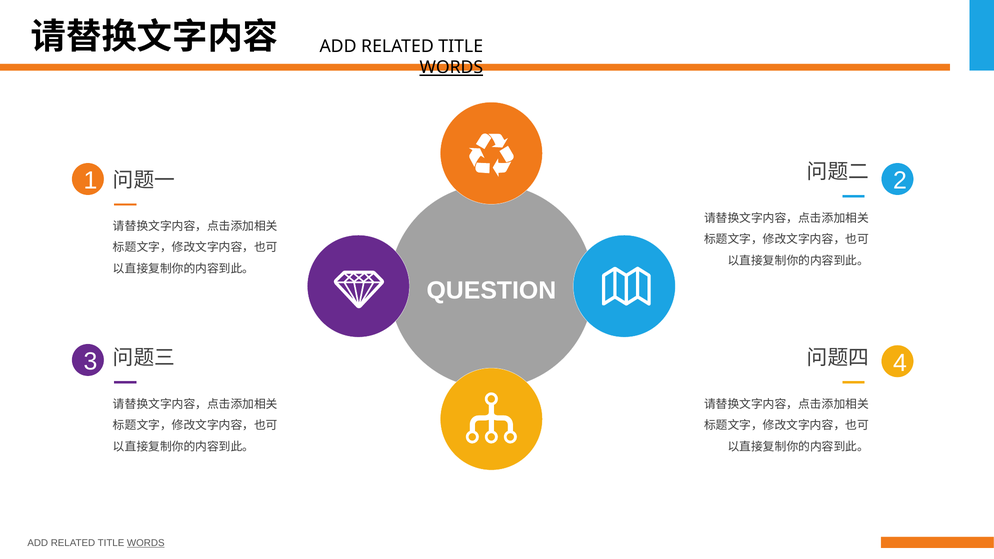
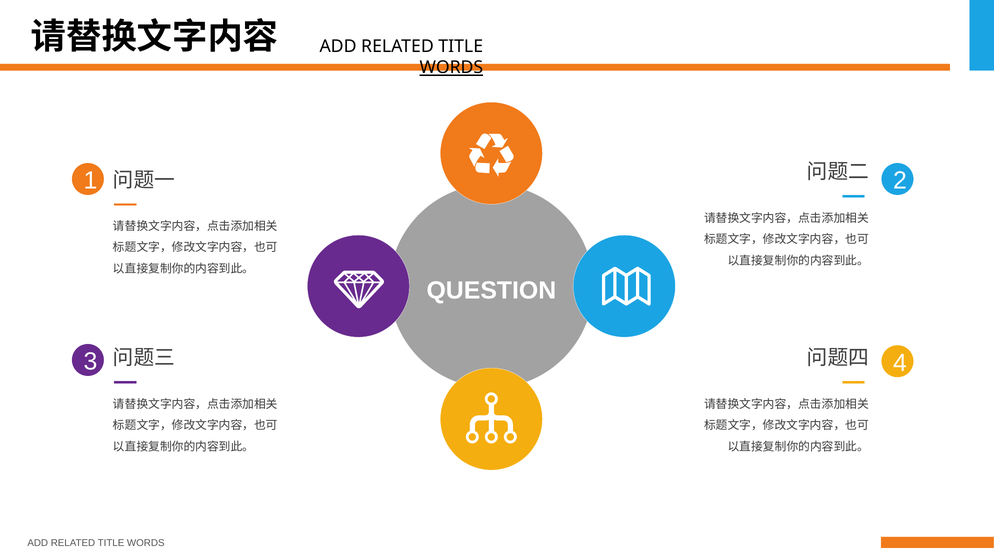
WORDS at (146, 543) underline: present -> none
